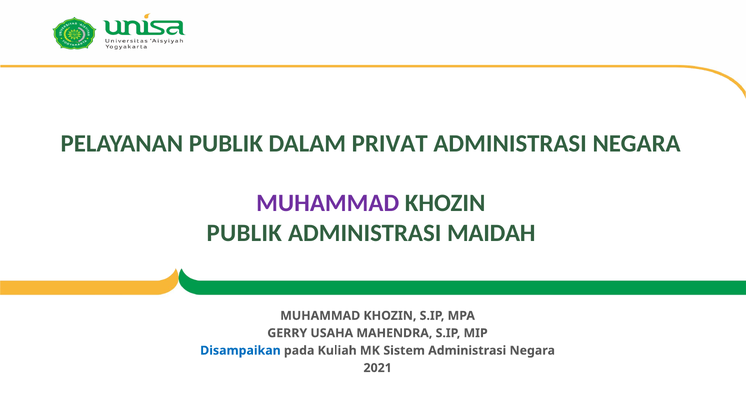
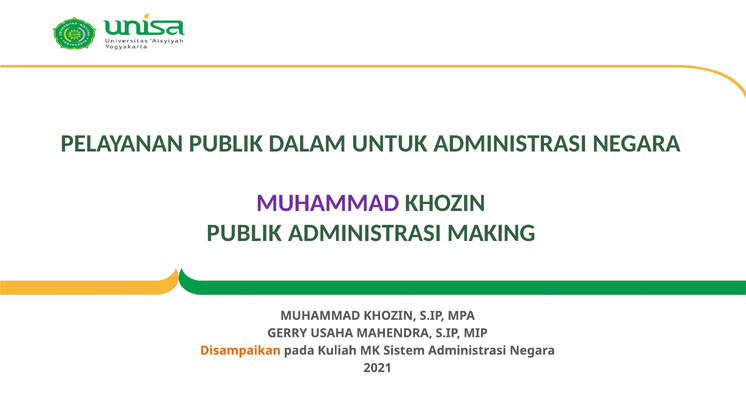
PRIVAT: PRIVAT -> UNTUK
MAIDAH: MAIDAH -> MAKING
Disampaikan colour: blue -> orange
